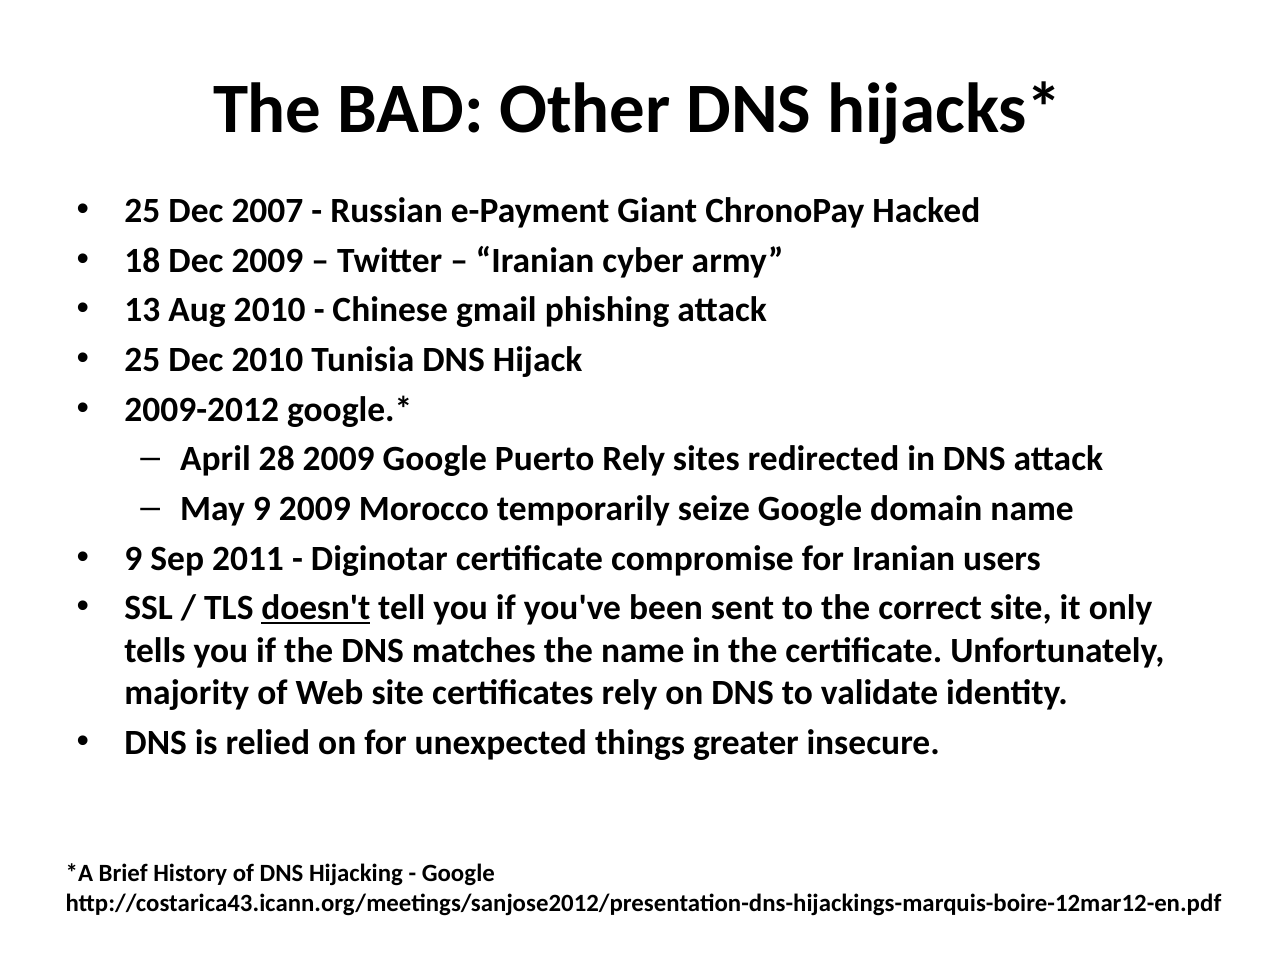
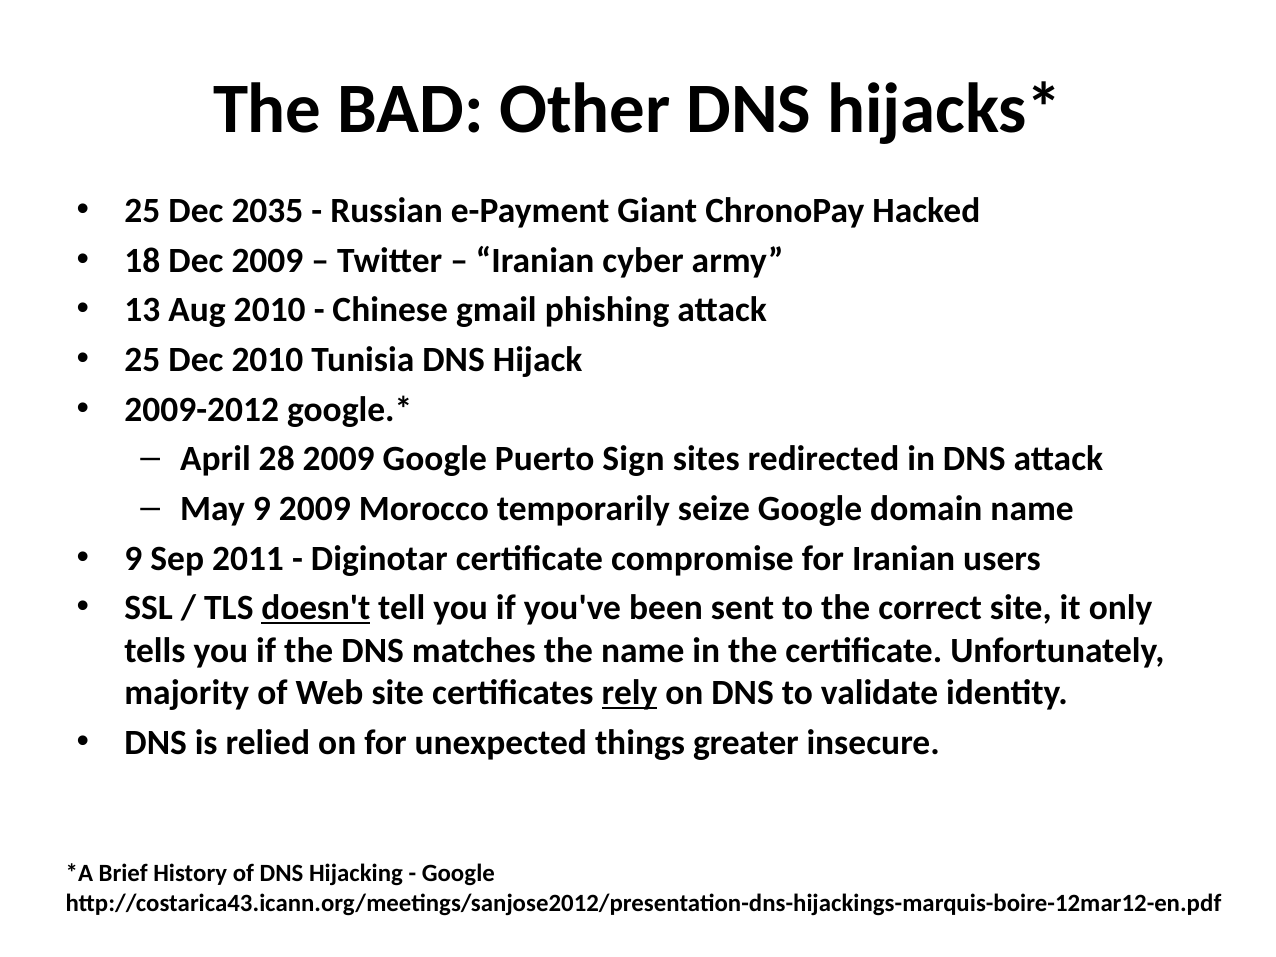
2007: 2007 -> 2035
Puerto Rely: Rely -> Sign
rely at (630, 693) underline: none -> present
